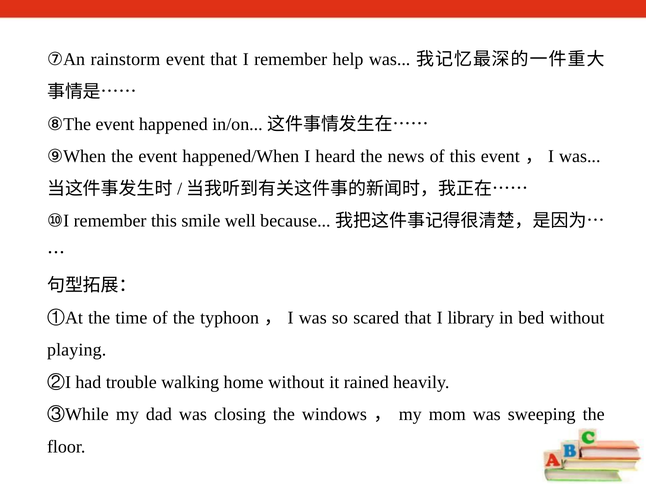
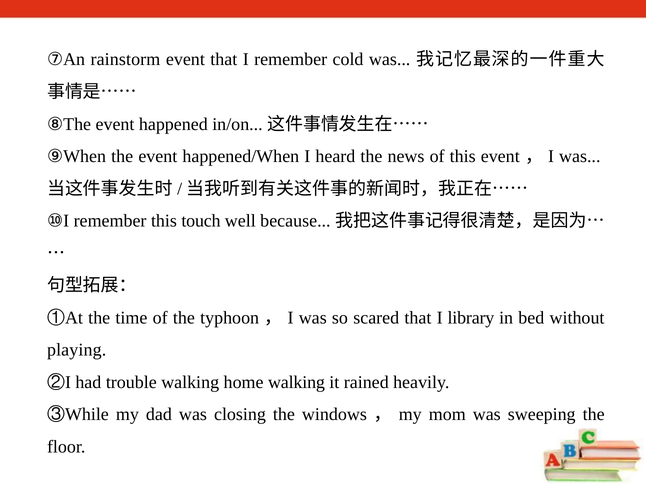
help: help -> cold
smile: smile -> touch
home without: without -> walking
